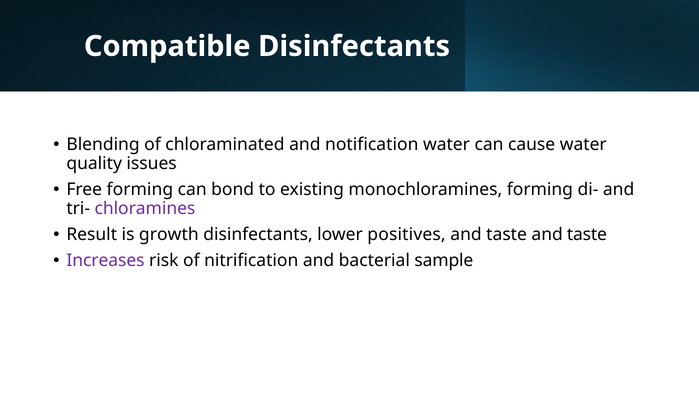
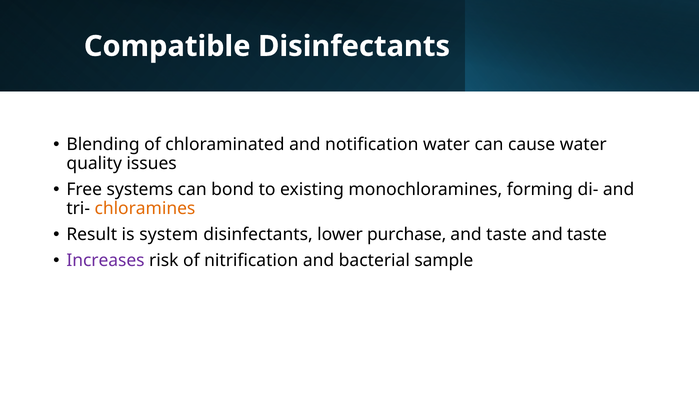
Free forming: forming -> systems
chloramines colour: purple -> orange
growth: growth -> system
positives: positives -> purchase
